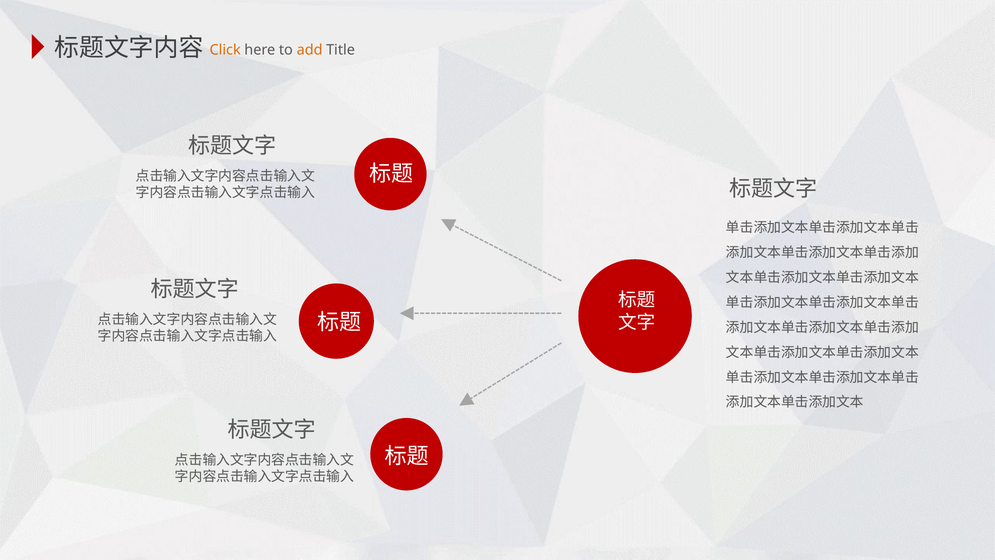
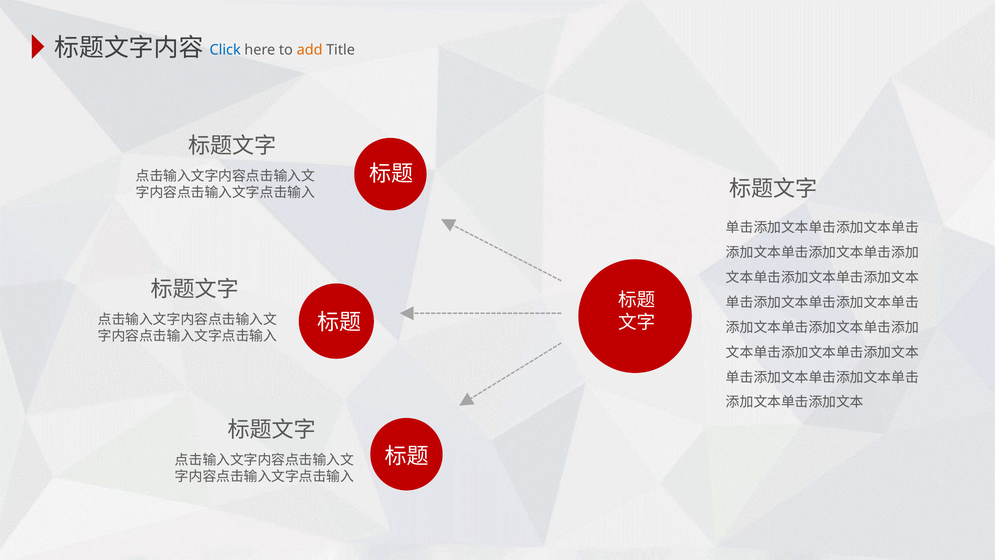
Click colour: orange -> blue
